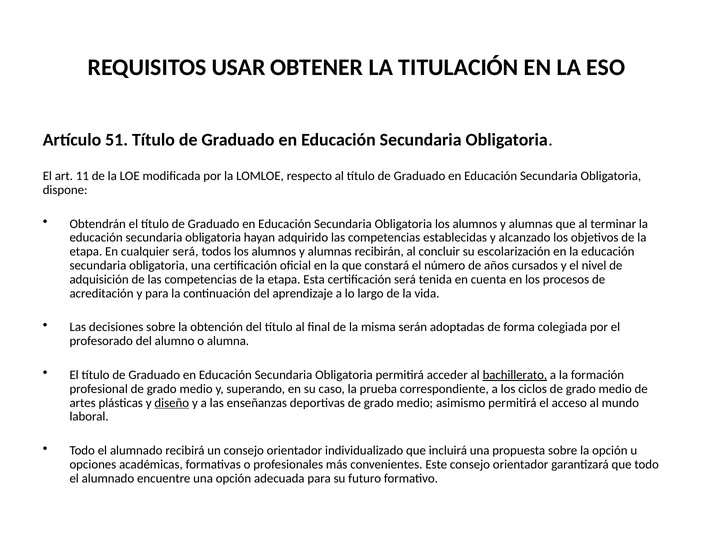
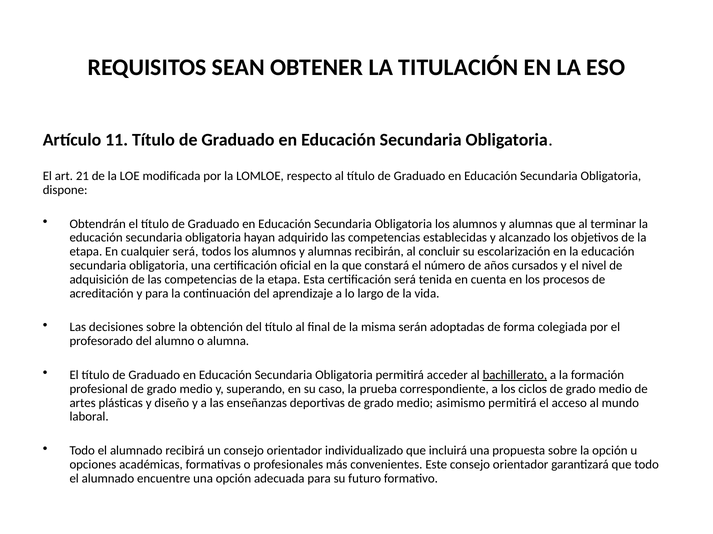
USAR: USAR -> SEAN
51: 51 -> 11
11: 11 -> 21
diseño underline: present -> none
